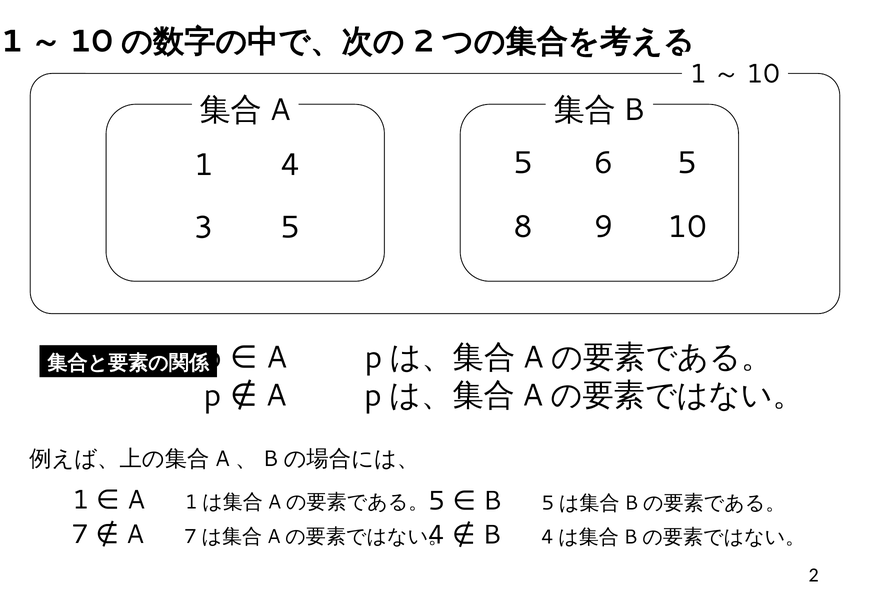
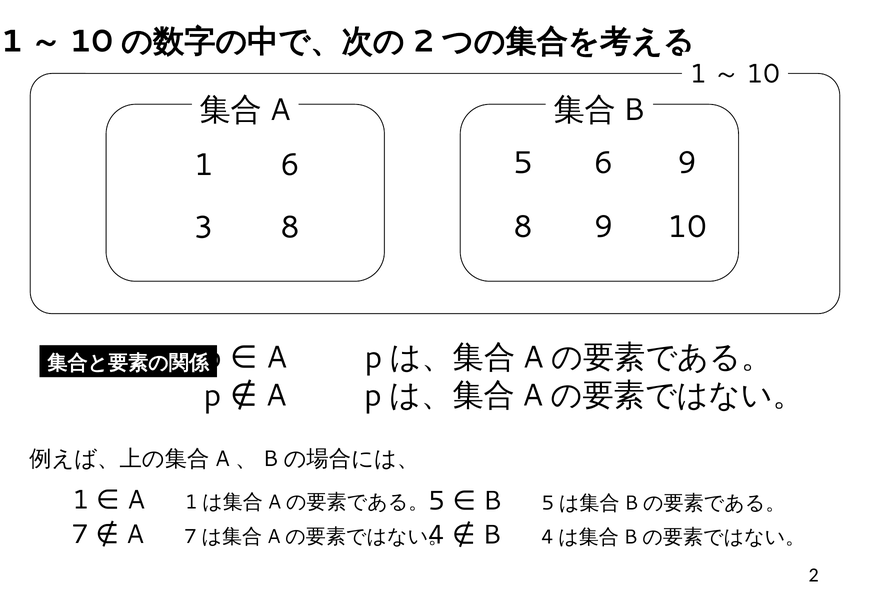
5 5: 5 -> 9
1 4: 4 -> 6
3 5: 5 -> 8
